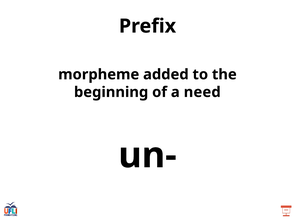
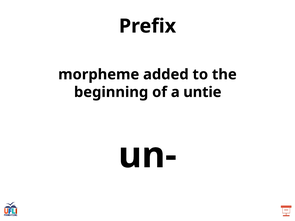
need: need -> untie
